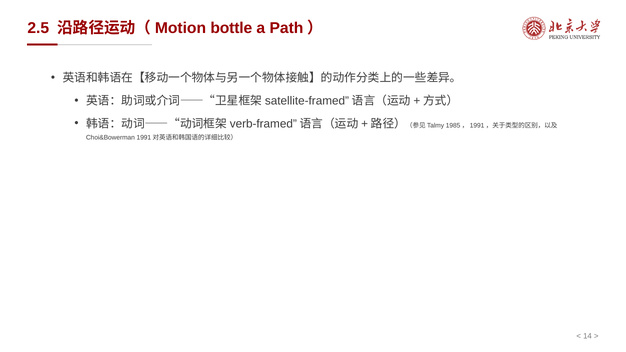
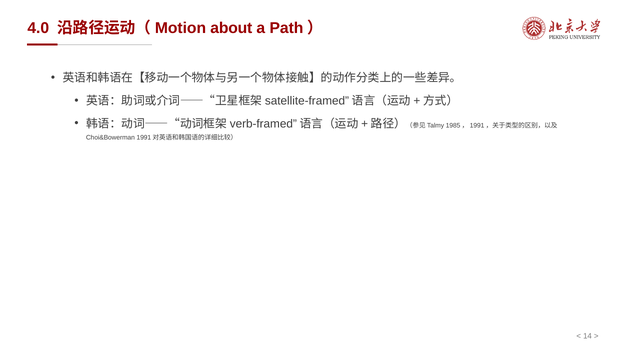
2.5: 2.5 -> 4.0
bottle: bottle -> about
